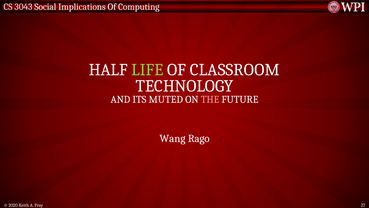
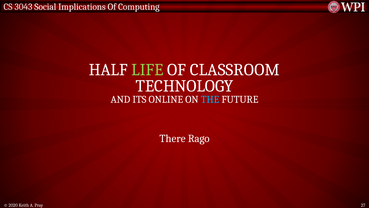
MUTED: MUTED -> ONLINE
THE colour: pink -> light blue
Wang: Wang -> There
